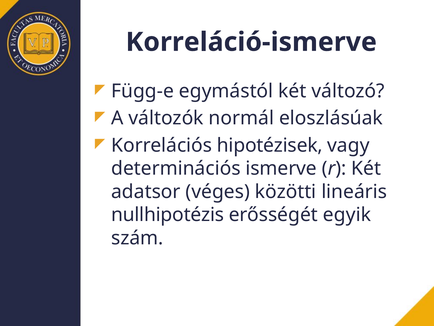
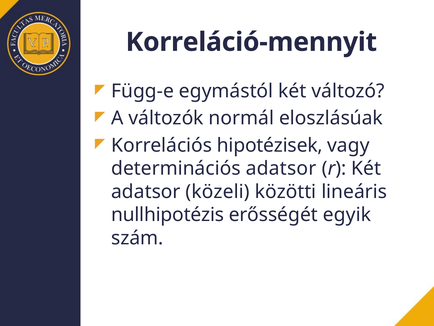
Korreláció-ismerve: Korreláció-ismerve -> Korreláció-mennyit
determinációs ismerve: ismerve -> adatsor
véges: véges -> közeli
